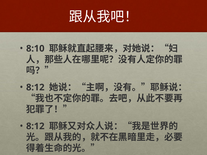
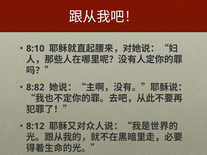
8:12 at (35, 87): 8:12 -> 8:82
